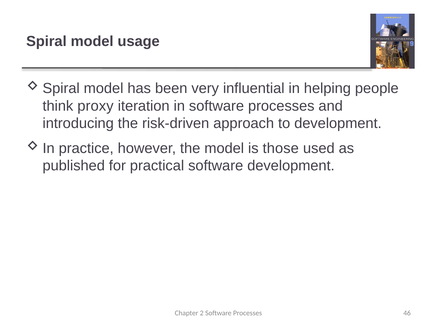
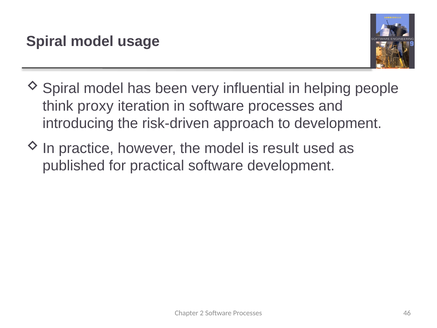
those: those -> result
